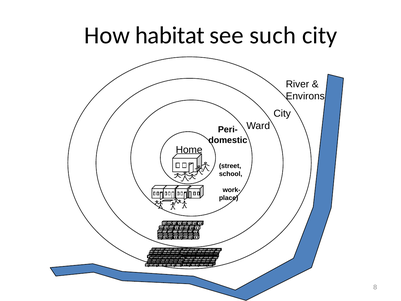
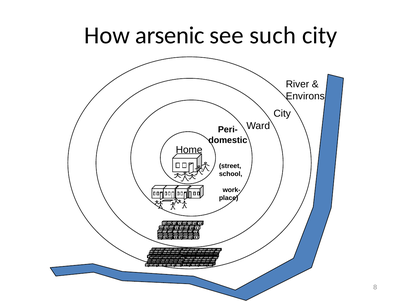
habitat: habitat -> arsenic
